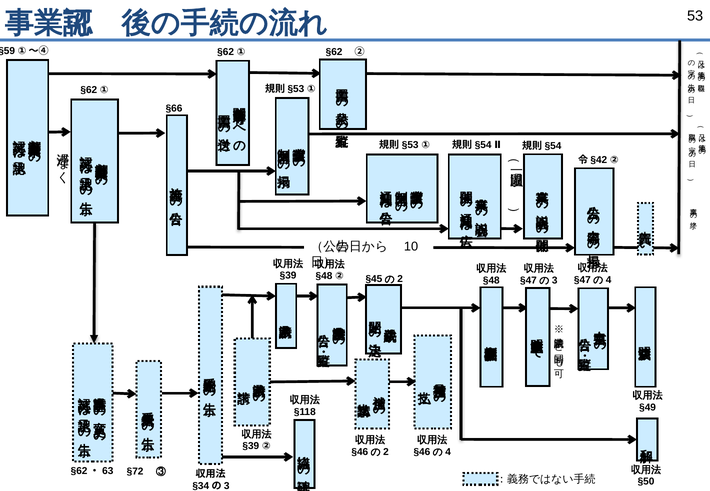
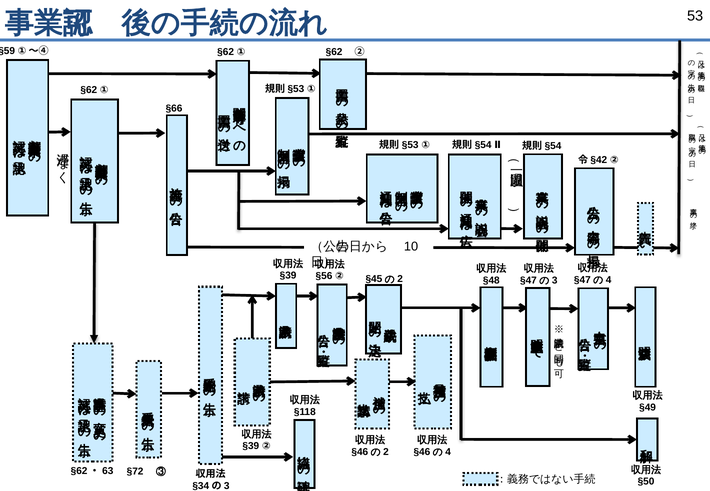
§48 at (324, 276): §48 -> §56
